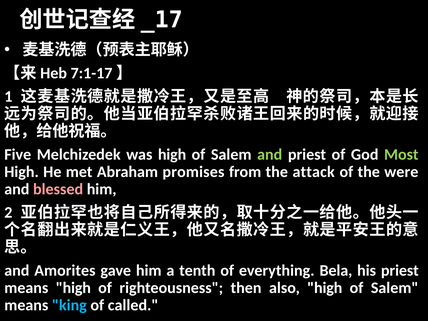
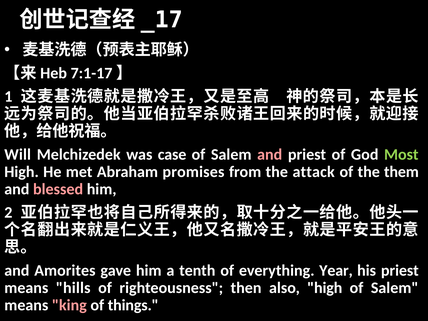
Five: Five -> Will
was high: high -> case
and at (270, 155) colour: light green -> pink
were: were -> them
Bela: Bela -> Year
means high: high -> hills
king colour: light blue -> pink
called: called -> things
